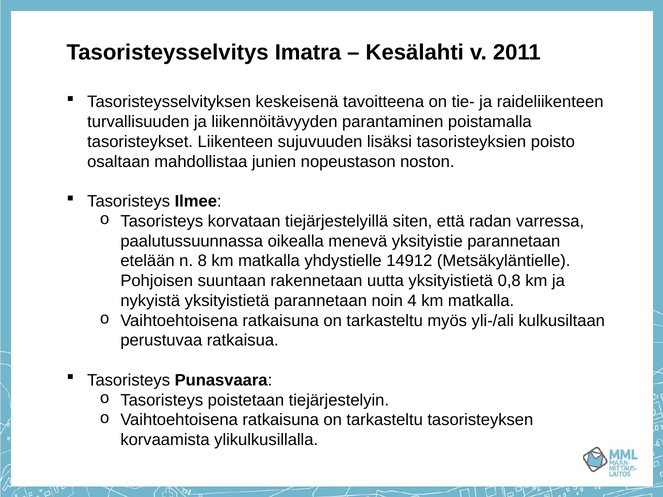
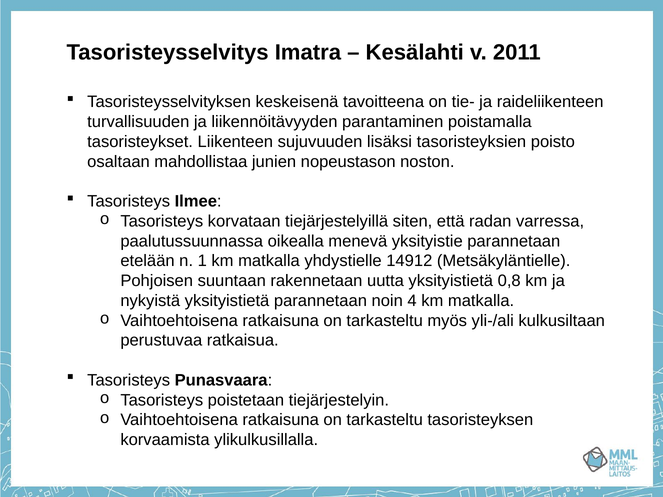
8: 8 -> 1
